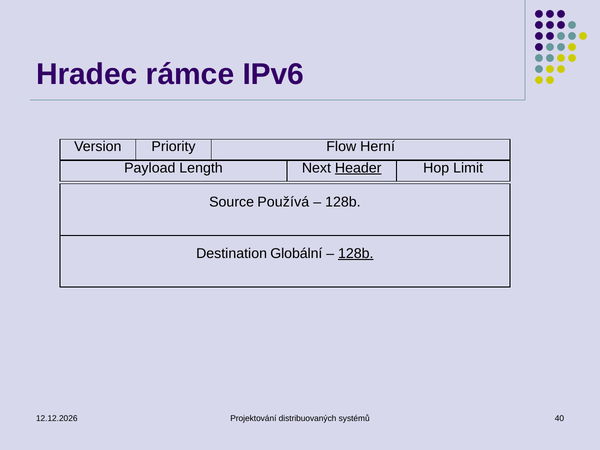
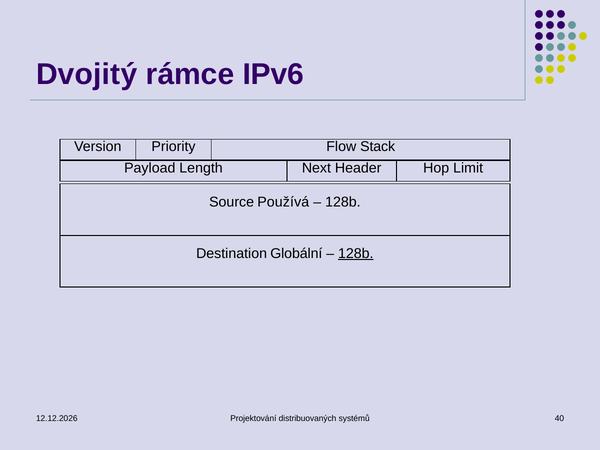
Hradec: Hradec -> Dvojitý
Herní: Herní -> Stack
Header underline: present -> none
